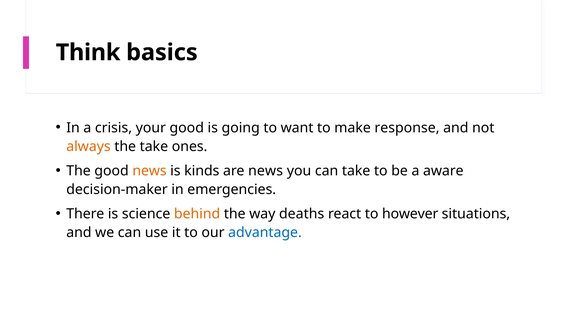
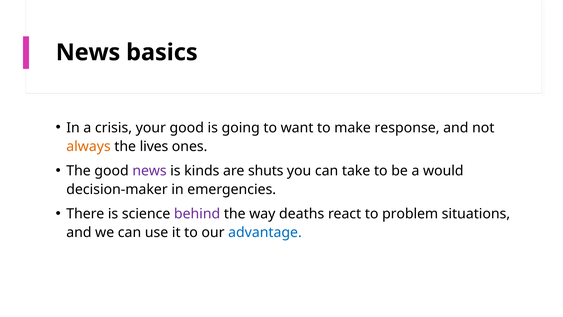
Think at (88, 52): Think -> News
the take: take -> lives
news at (150, 171) colour: orange -> purple
are news: news -> shuts
aware: aware -> would
behind colour: orange -> purple
however: however -> problem
